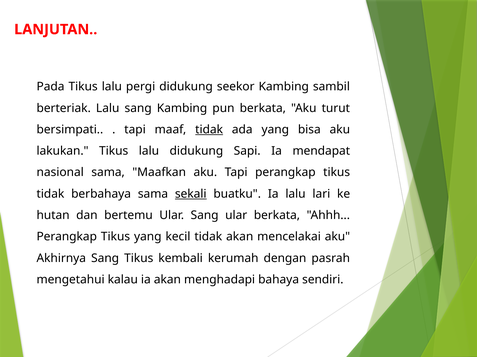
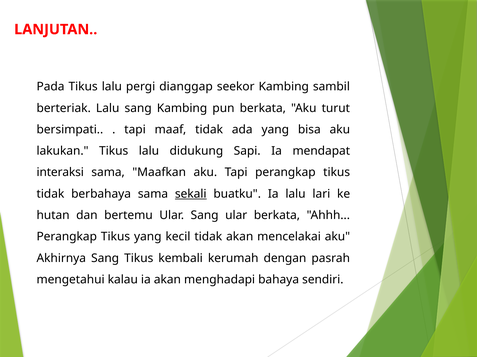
pergi didukung: didukung -> dianggap
tidak at (209, 130) underline: present -> none
nasional: nasional -> interaksi
